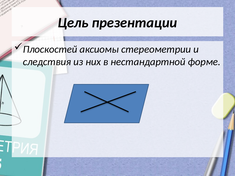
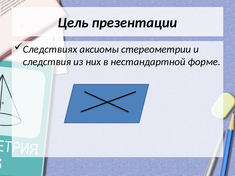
Плоскостей: Плоскостей -> Следствиях
